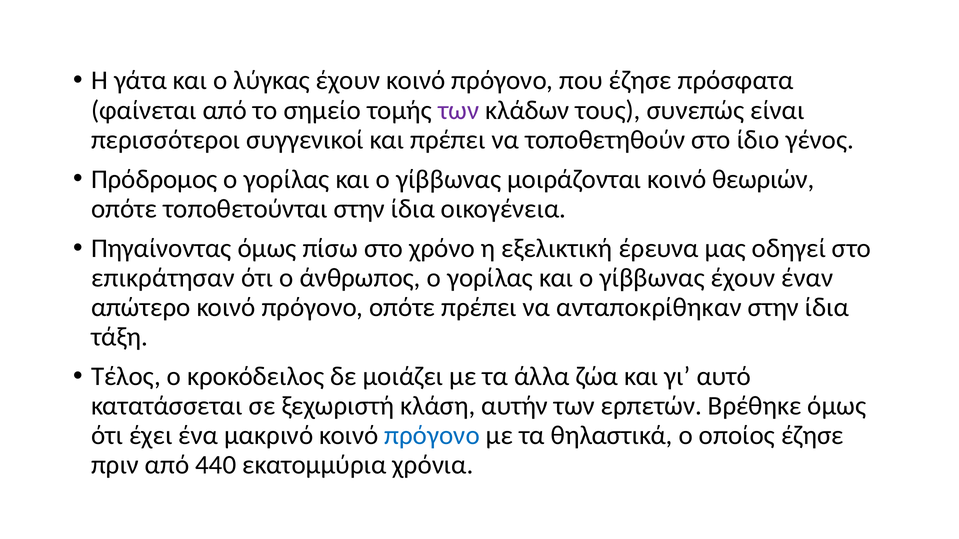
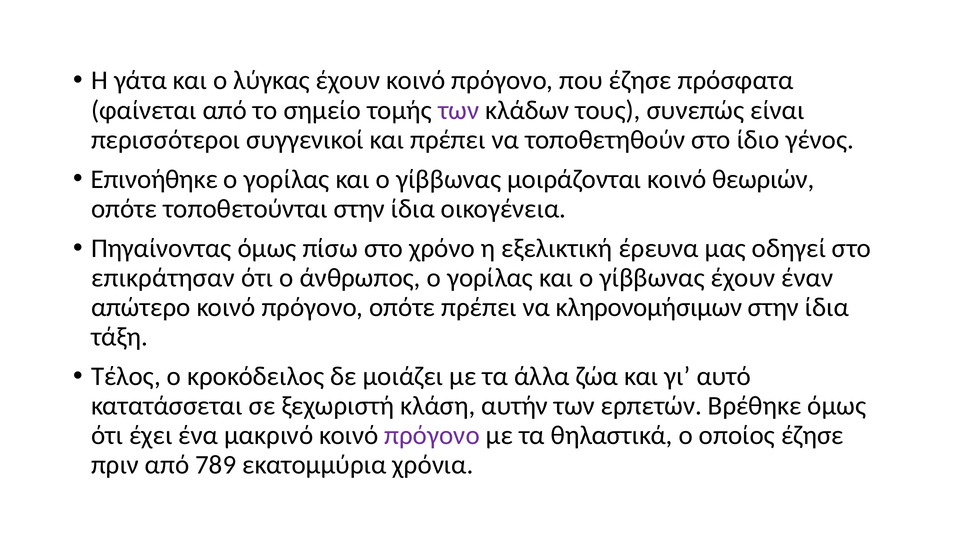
Πρόδρομος: Πρόδρομος -> Επινοήθηκε
ανταποκρίθηκαν: ανταποκρίθηκαν -> κληρονομήσιμων
πρόγονο at (432, 436) colour: blue -> purple
440: 440 -> 789
